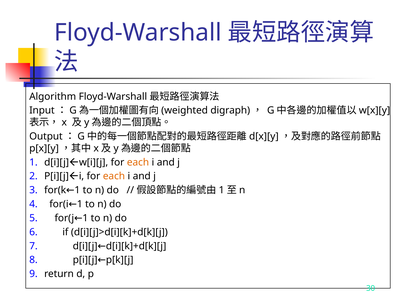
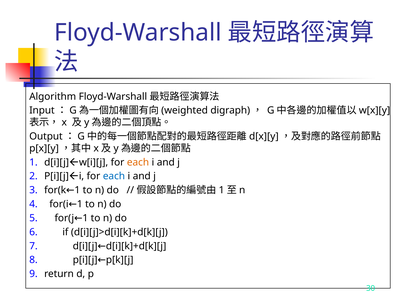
each at (114, 176) colour: orange -> blue
